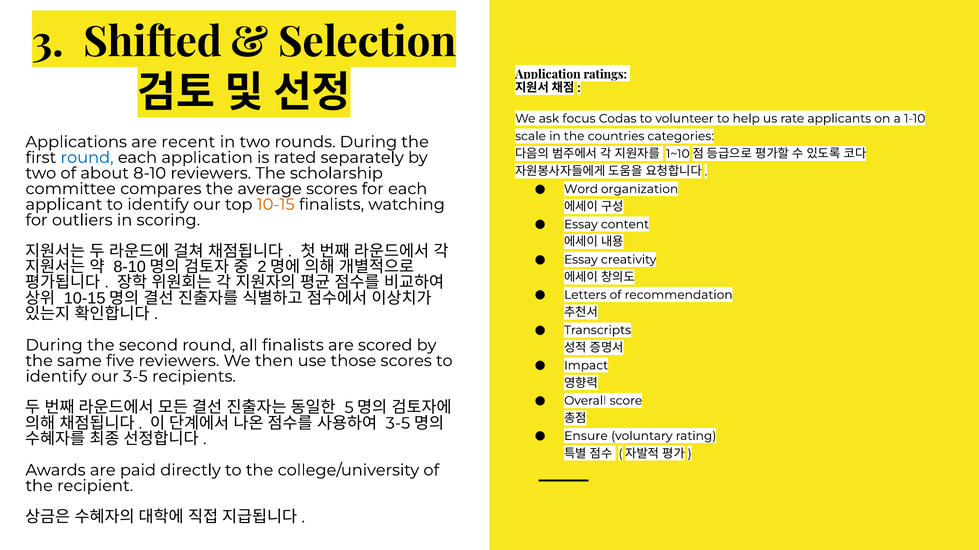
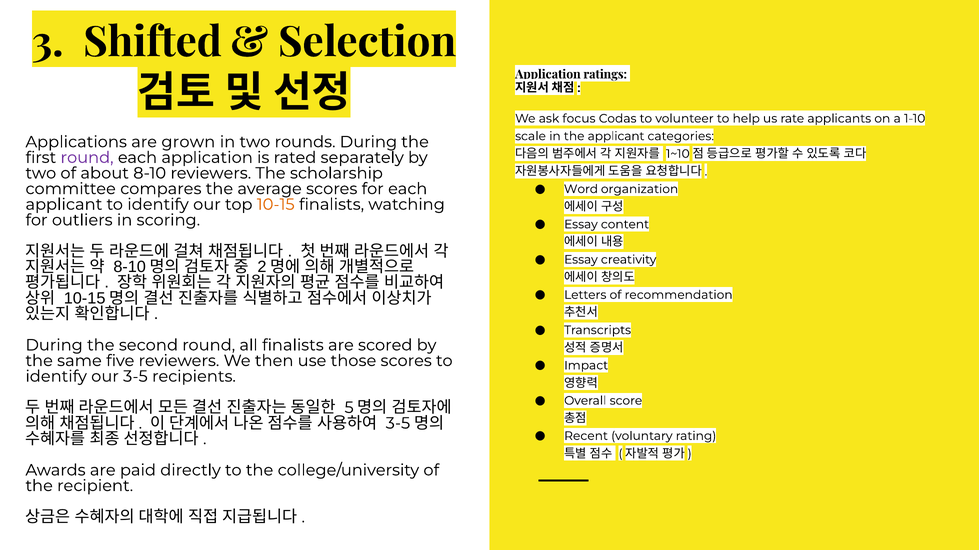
the countries: countries -> applicant
recent: recent -> grown
round at (87, 158) colour: blue -> purple
Ensure: Ensure -> Recent
